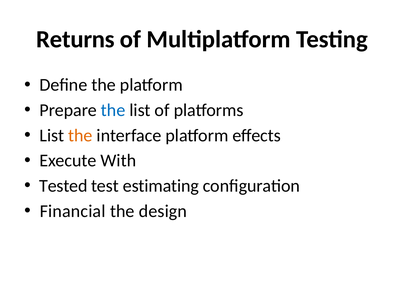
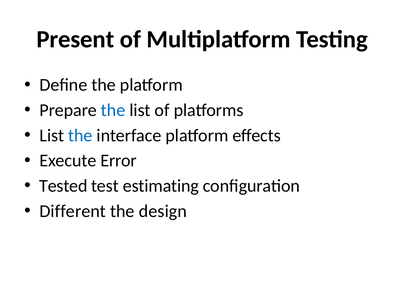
Returns: Returns -> Present
the at (80, 135) colour: orange -> blue
With: With -> Error
Financial: Financial -> Different
